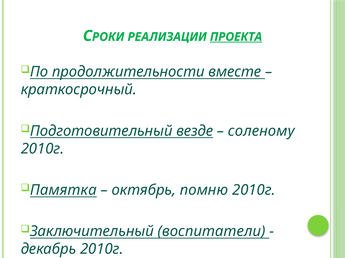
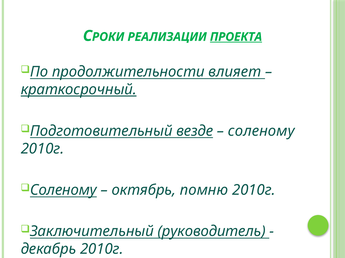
вместе: вместе -> влияет
краткосрочный underline: none -> present
Памятка at (63, 191): Памятка -> Соленому
воспитатели: воспитатели -> руководитель
